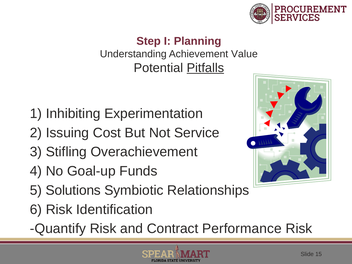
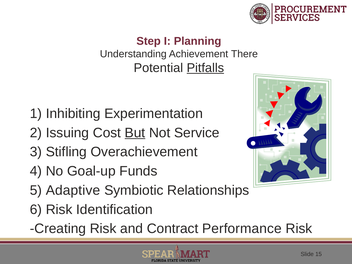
Value: Value -> There
But underline: none -> present
Solutions: Solutions -> Adaptive
Quantify: Quantify -> Creating
